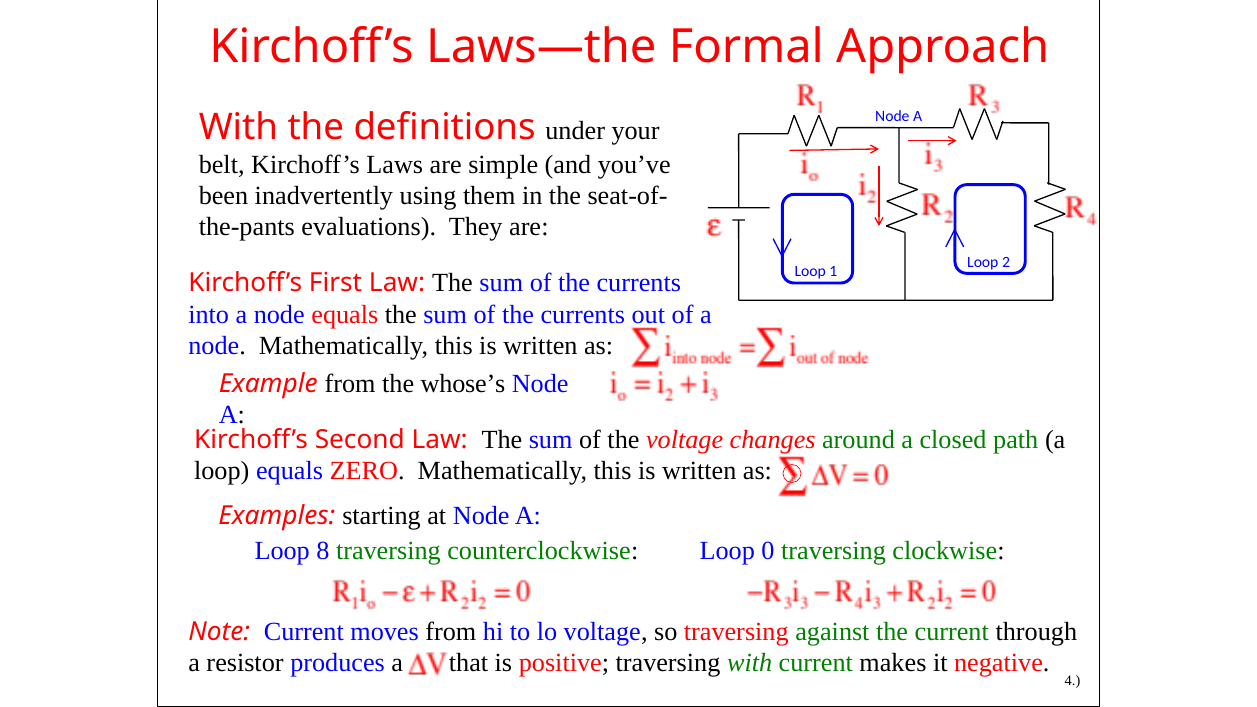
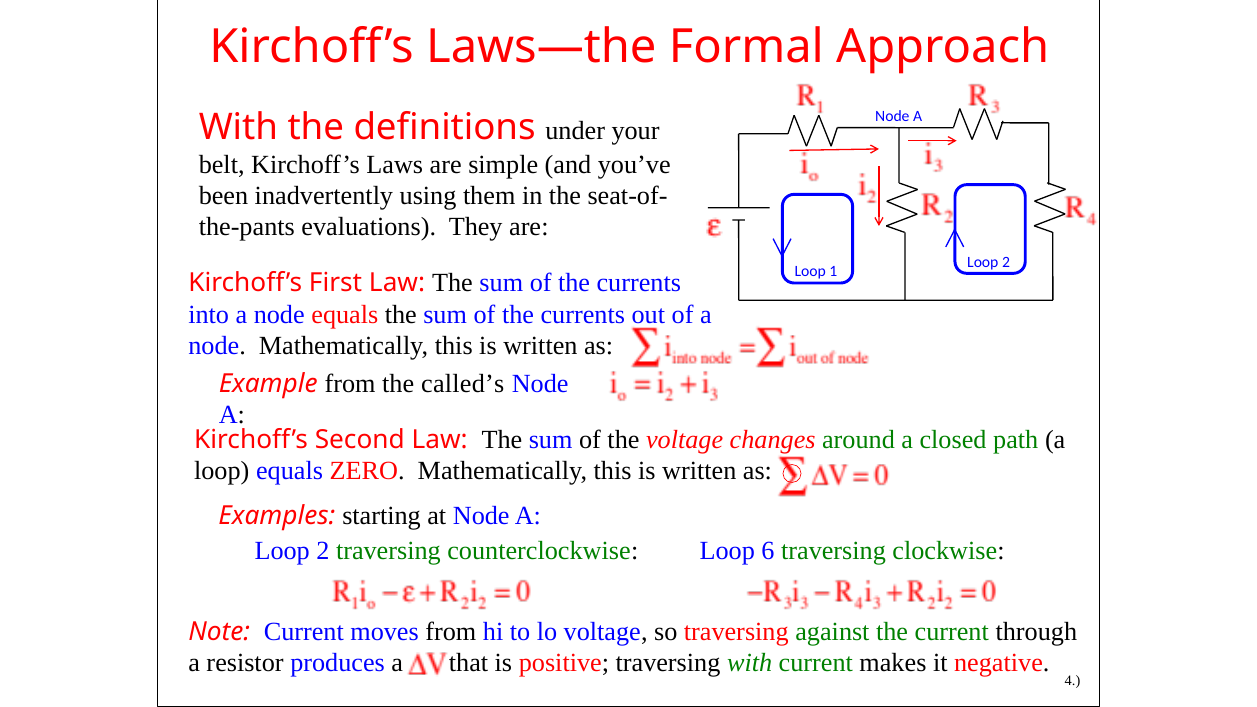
whose’s: whose’s -> called’s
8 at (323, 551): 8 -> 2
0: 0 -> 6
